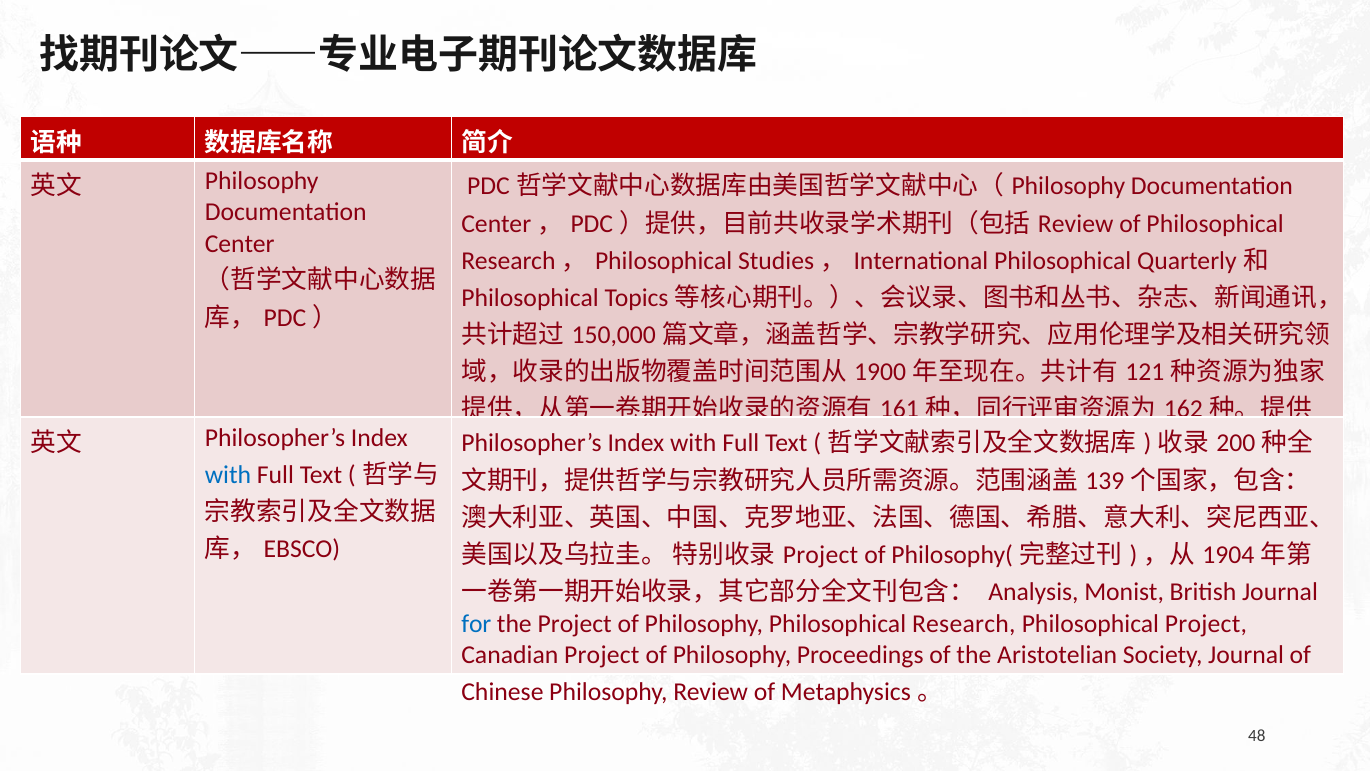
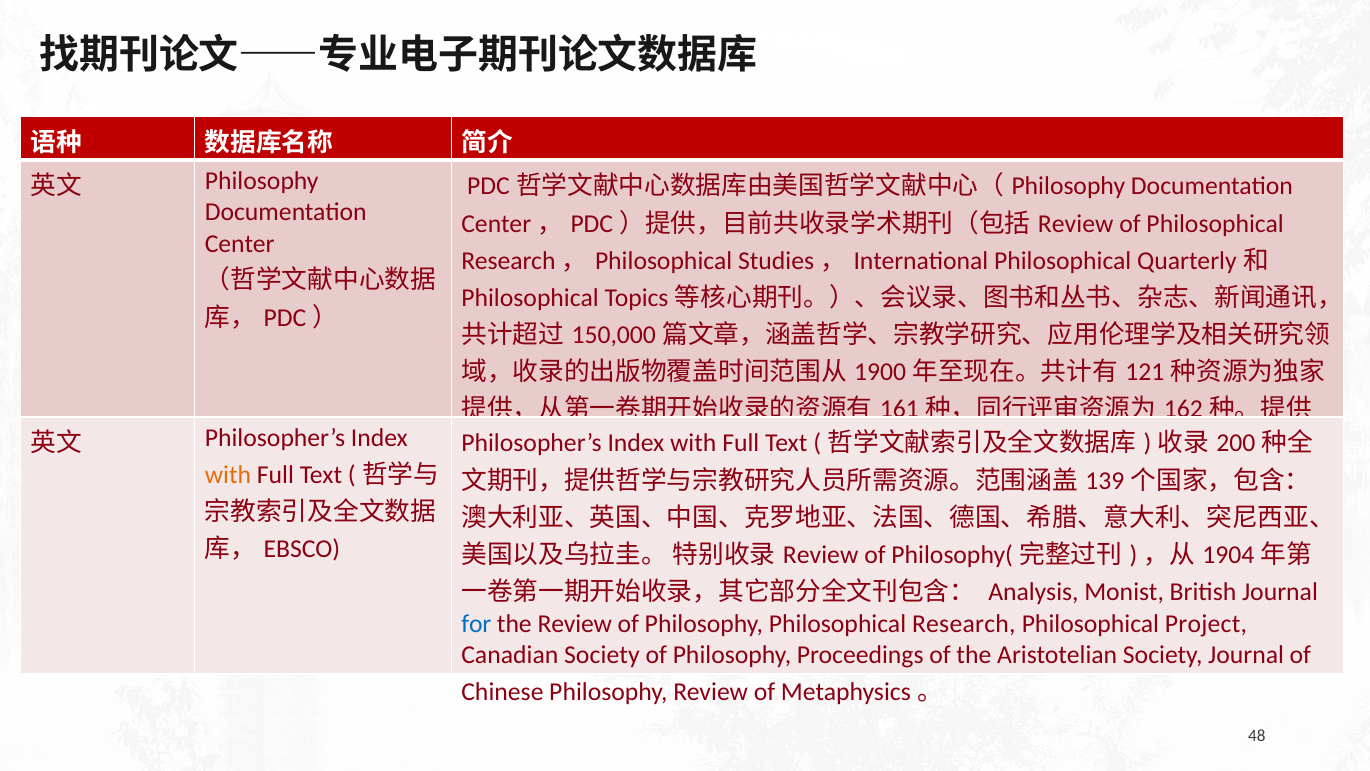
with at (228, 475) colour: blue -> orange
Project at (821, 555): Project -> Review
the Project: Project -> Review
Canadian Project: Project -> Society
